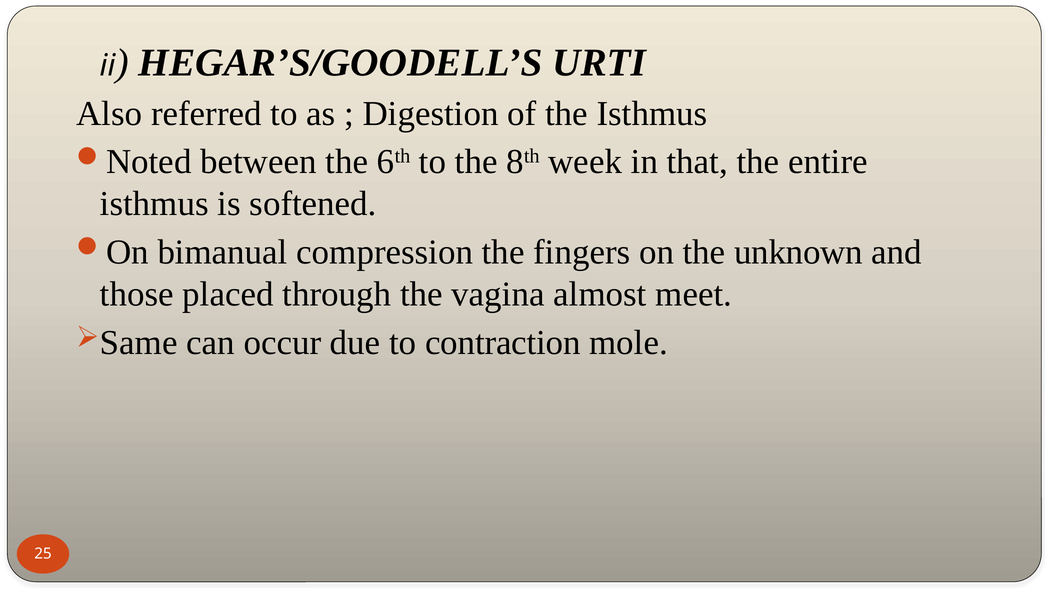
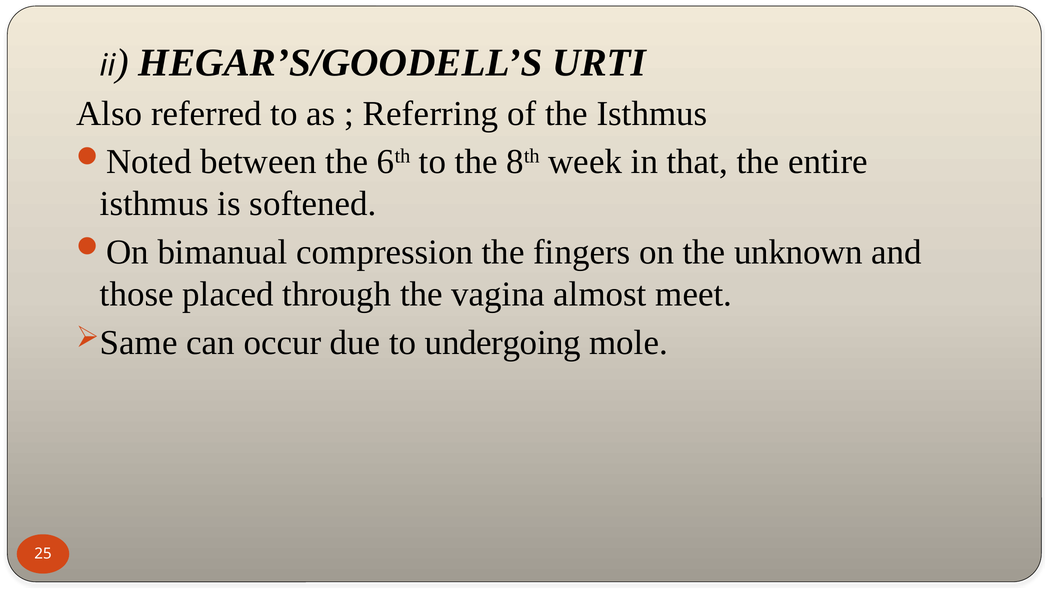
Digestion: Digestion -> Referring
contraction: contraction -> undergoing
